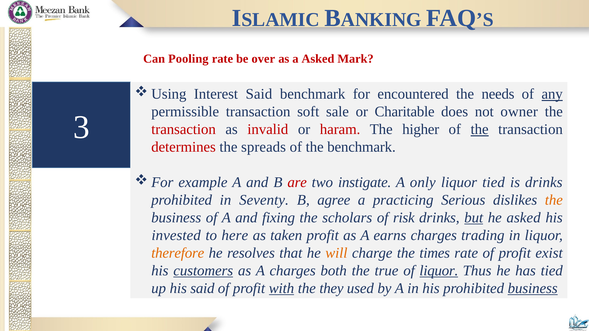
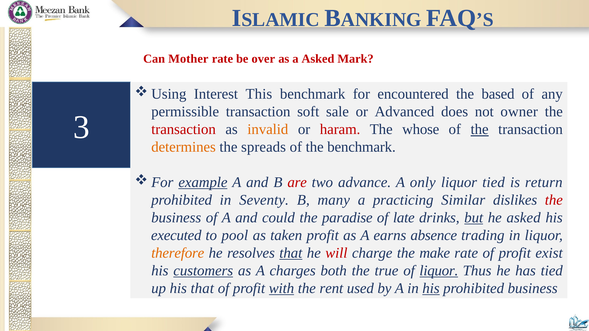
Pooling: Pooling -> Mother
Interest Said: Said -> This
needs: needs -> based
any underline: present -> none
Charitable: Charitable -> Advanced
invalid colour: red -> orange
higher: higher -> whose
determines colour: red -> orange
example underline: none -> present
instigate: instigate -> advance
is drinks: drinks -> return
agree: agree -> many
Serious: Serious -> Similar
the at (554, 200) colour: orange -> red
fixing: fixing -> could
scholars: scholars -> paradise
risk: risk -> late
invested: invested -> executed
here: here -> pool
earns charges: charges -> absence
that at (291, 253) underline: none -> present
will colour: orange -> red
times: times -> make
his said: said -> that
they: they -> rent
his at (431, 289) underline: none -> present
business at (533, 289) underline: present -> none
